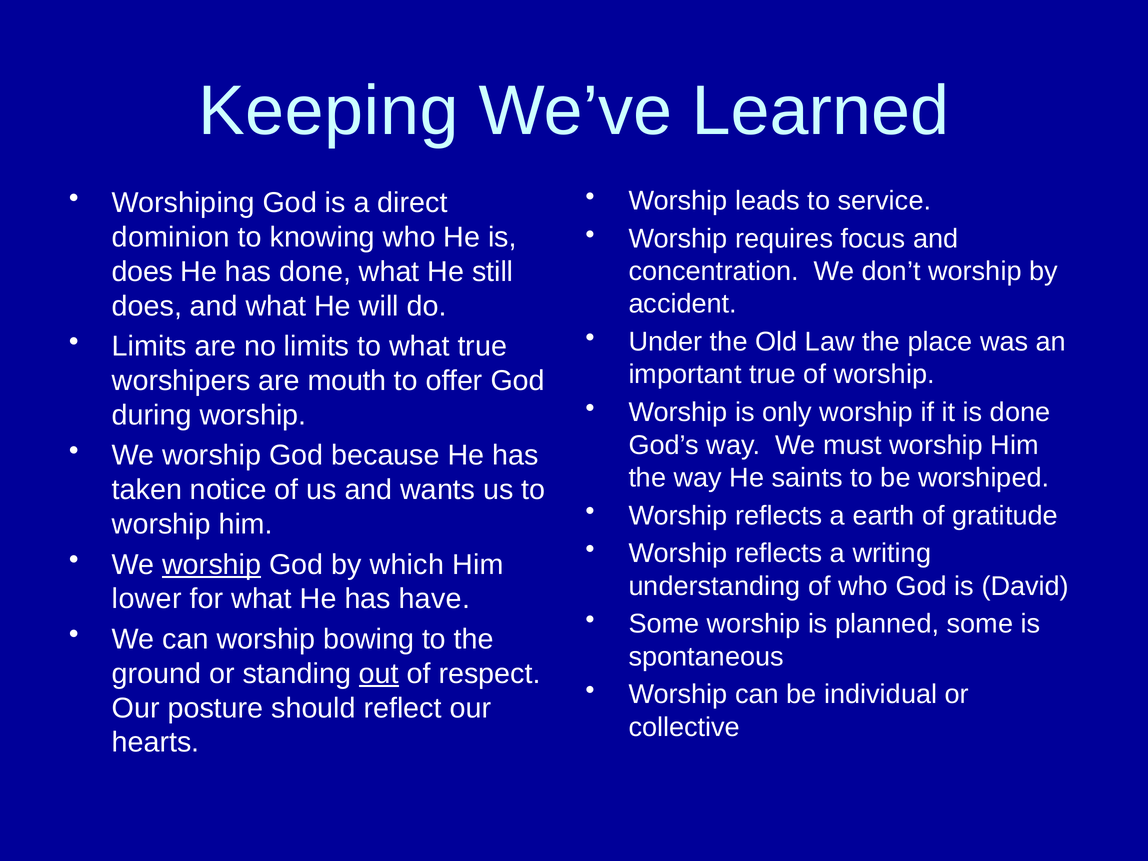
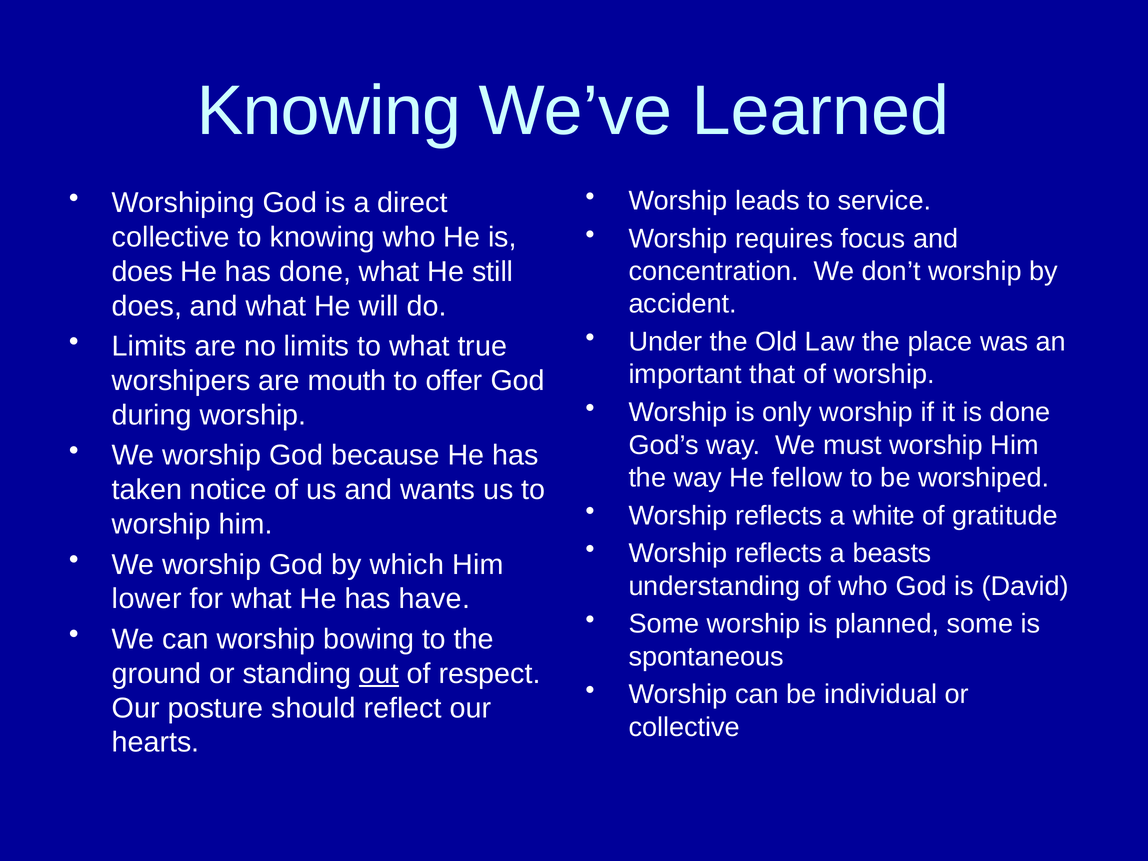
Keeping at (328, 111): Keeping -> Knowing
dominion at (171, 237): dominion -> collective
important true: true -> that
saints: saints -> fellow
earth: earth -> white
writing: writing -> beasts
worship at (212, 565) underline: present -> none
